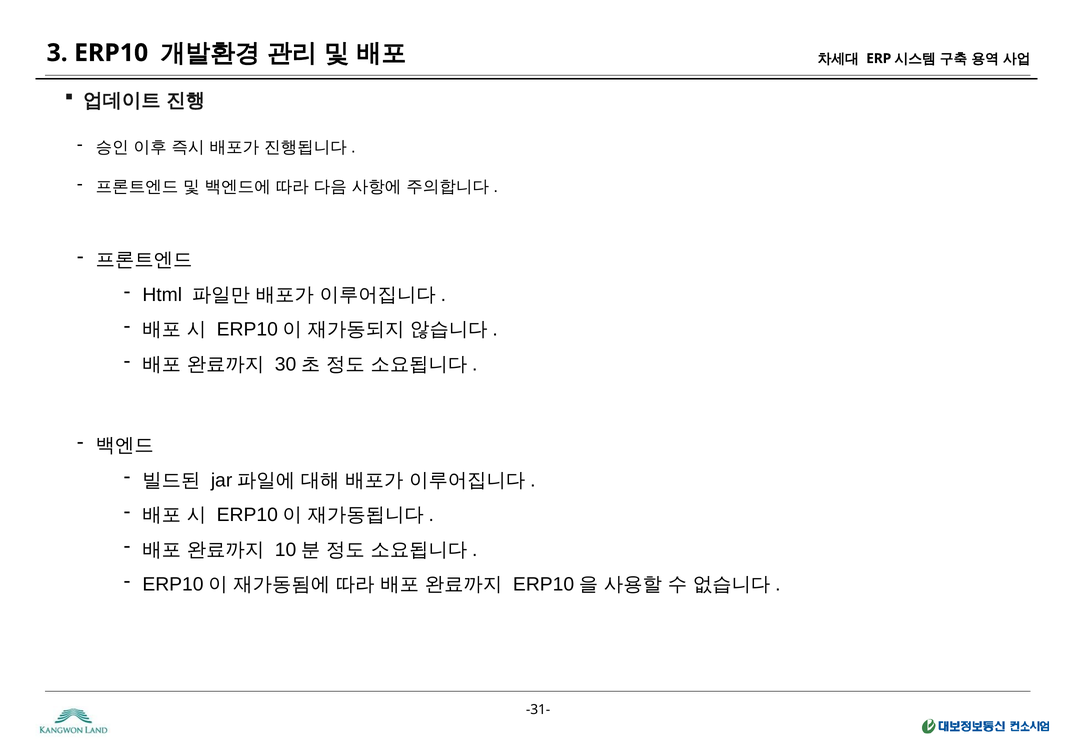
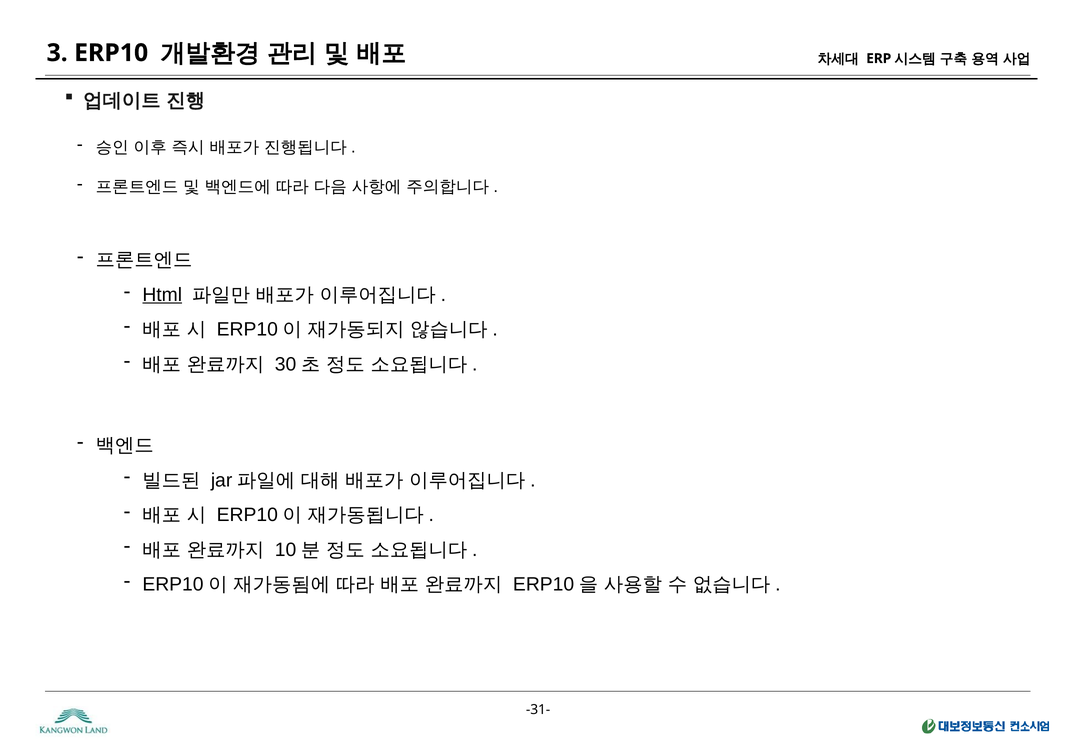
Html underline: none -> present
